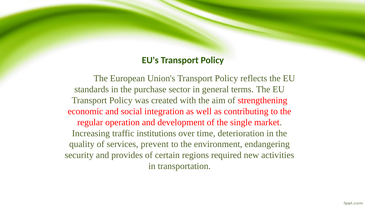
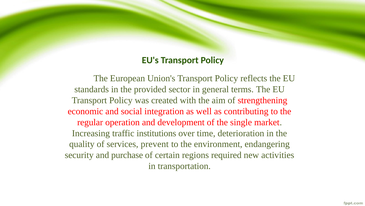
purchase: purchase -> provided
provides: provides -> purchase
